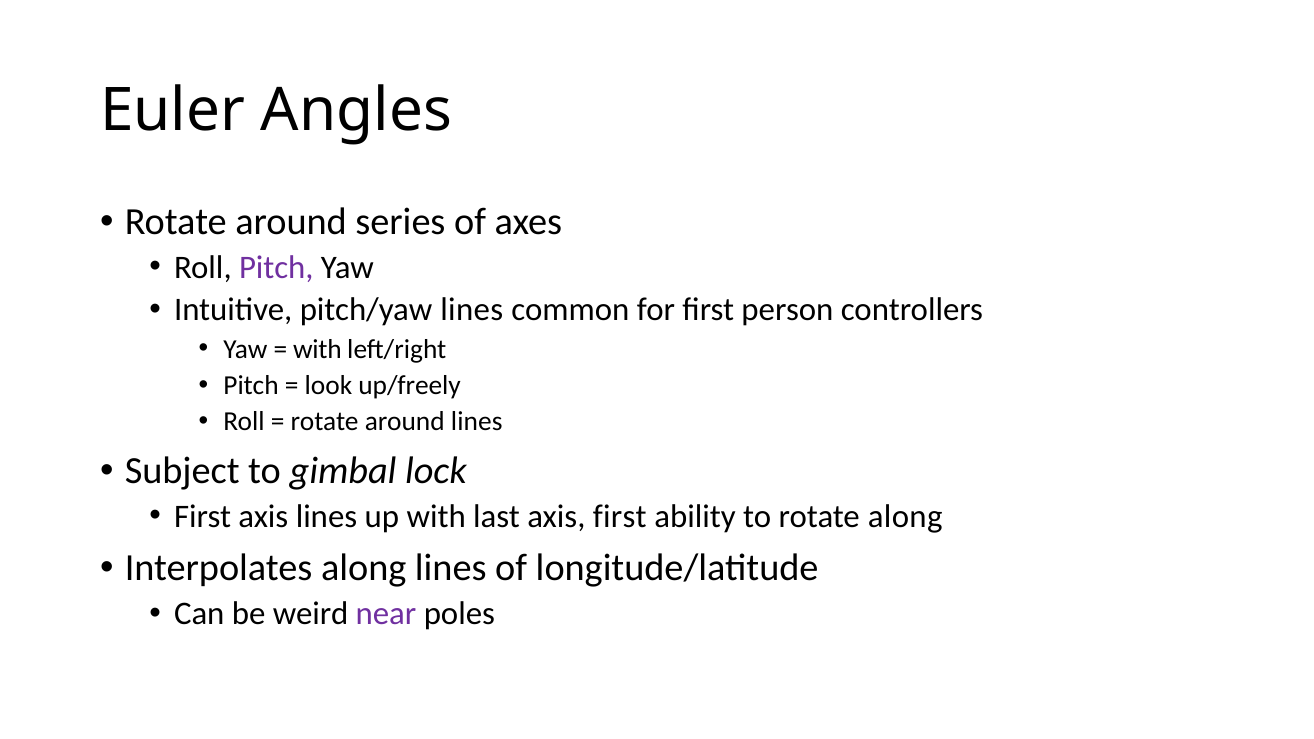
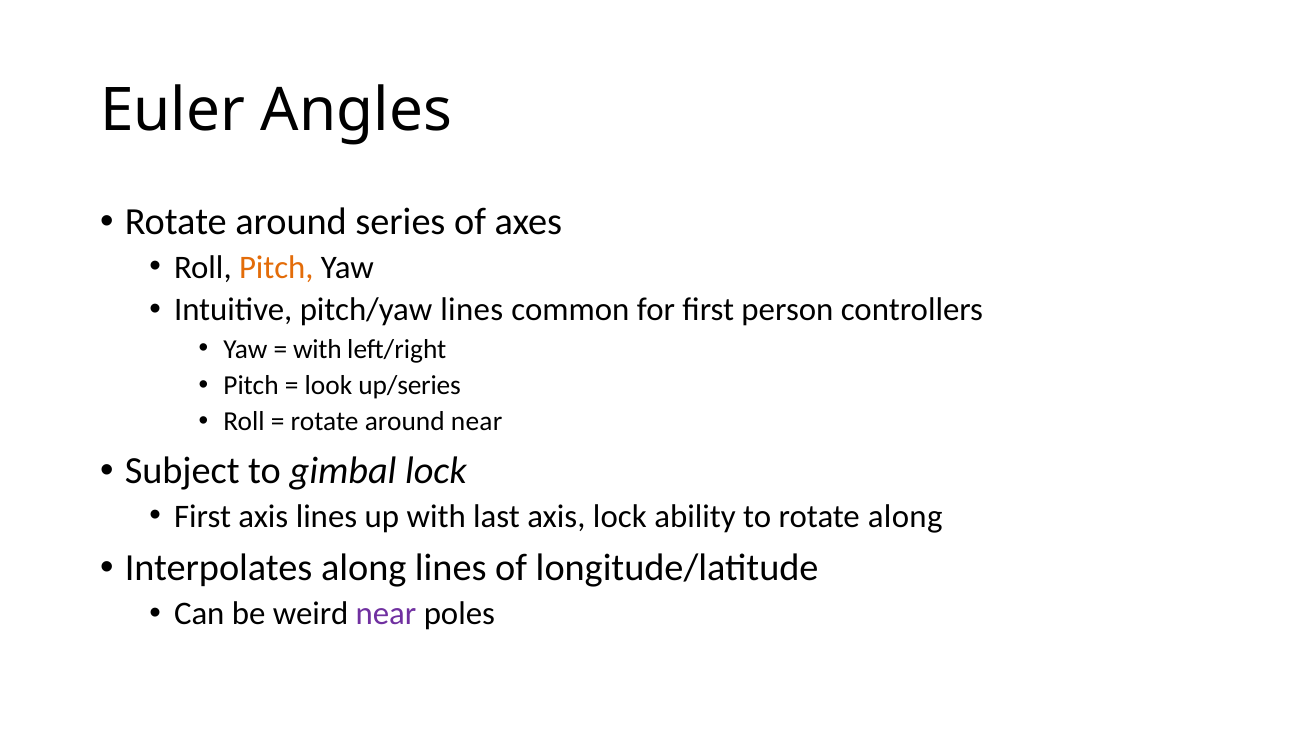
Pitch at (276, 267) colour: purple -> orange
up/freely: up/freely -> up/series
around lines: lines -> near
axis first: first -> lock
